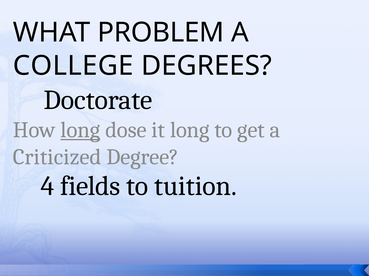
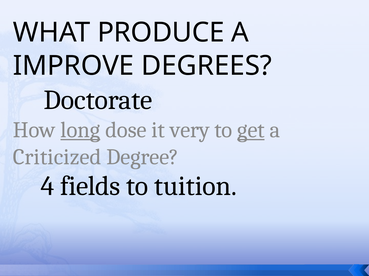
PROBLEM: PROBLEM -> PRODUCE
COLLEGE: COLLEGE -> IMPROVE
it long: long -> very
get underline: none -> present
